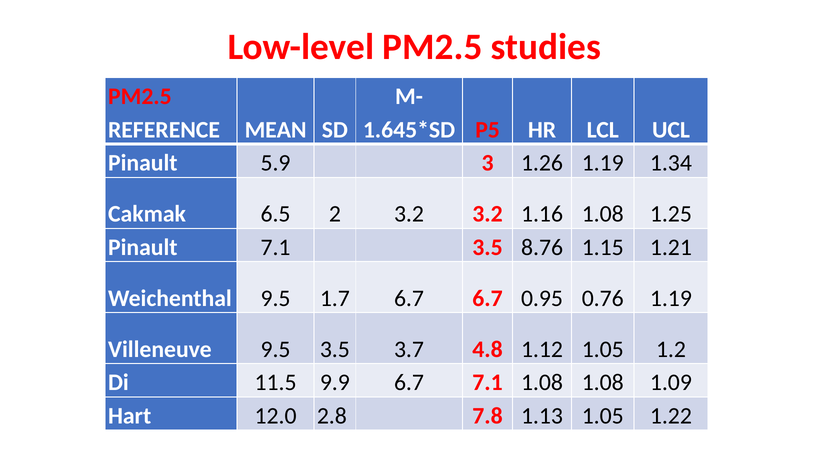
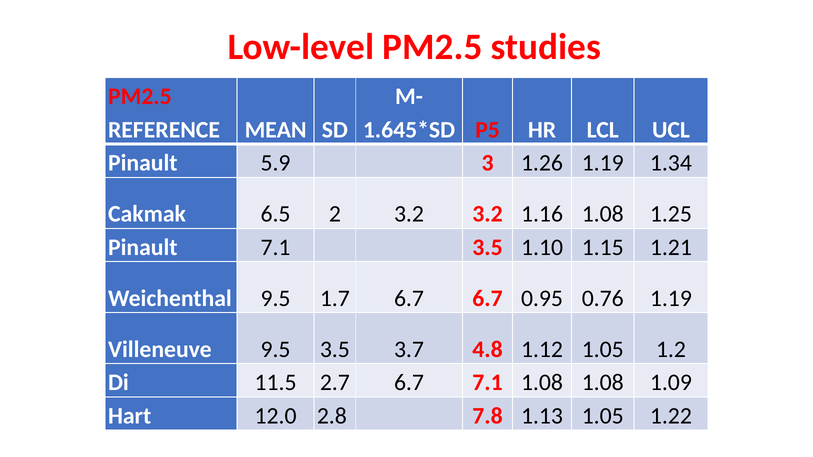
8.76: 8.76 -> 1.10
9.9: 9.9 -> 2.7
